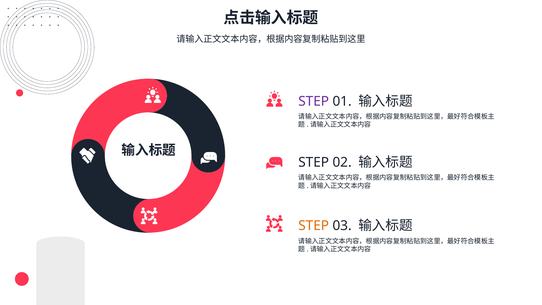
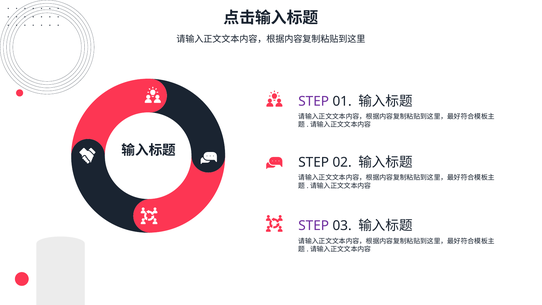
STEP at (314, 226) colour: orange -> purple
